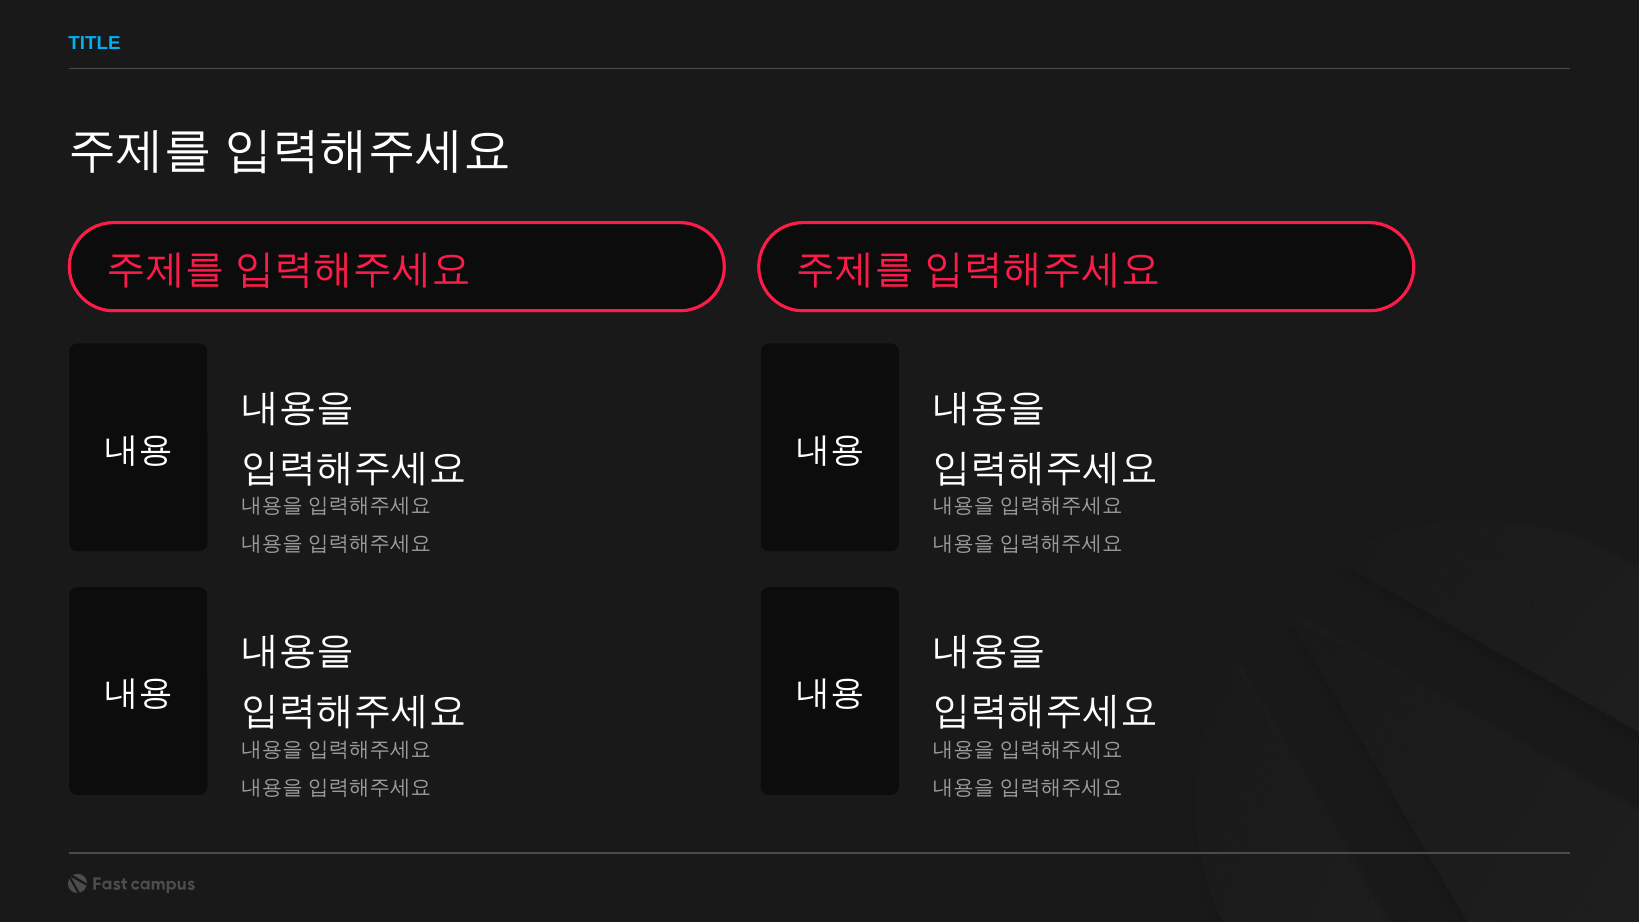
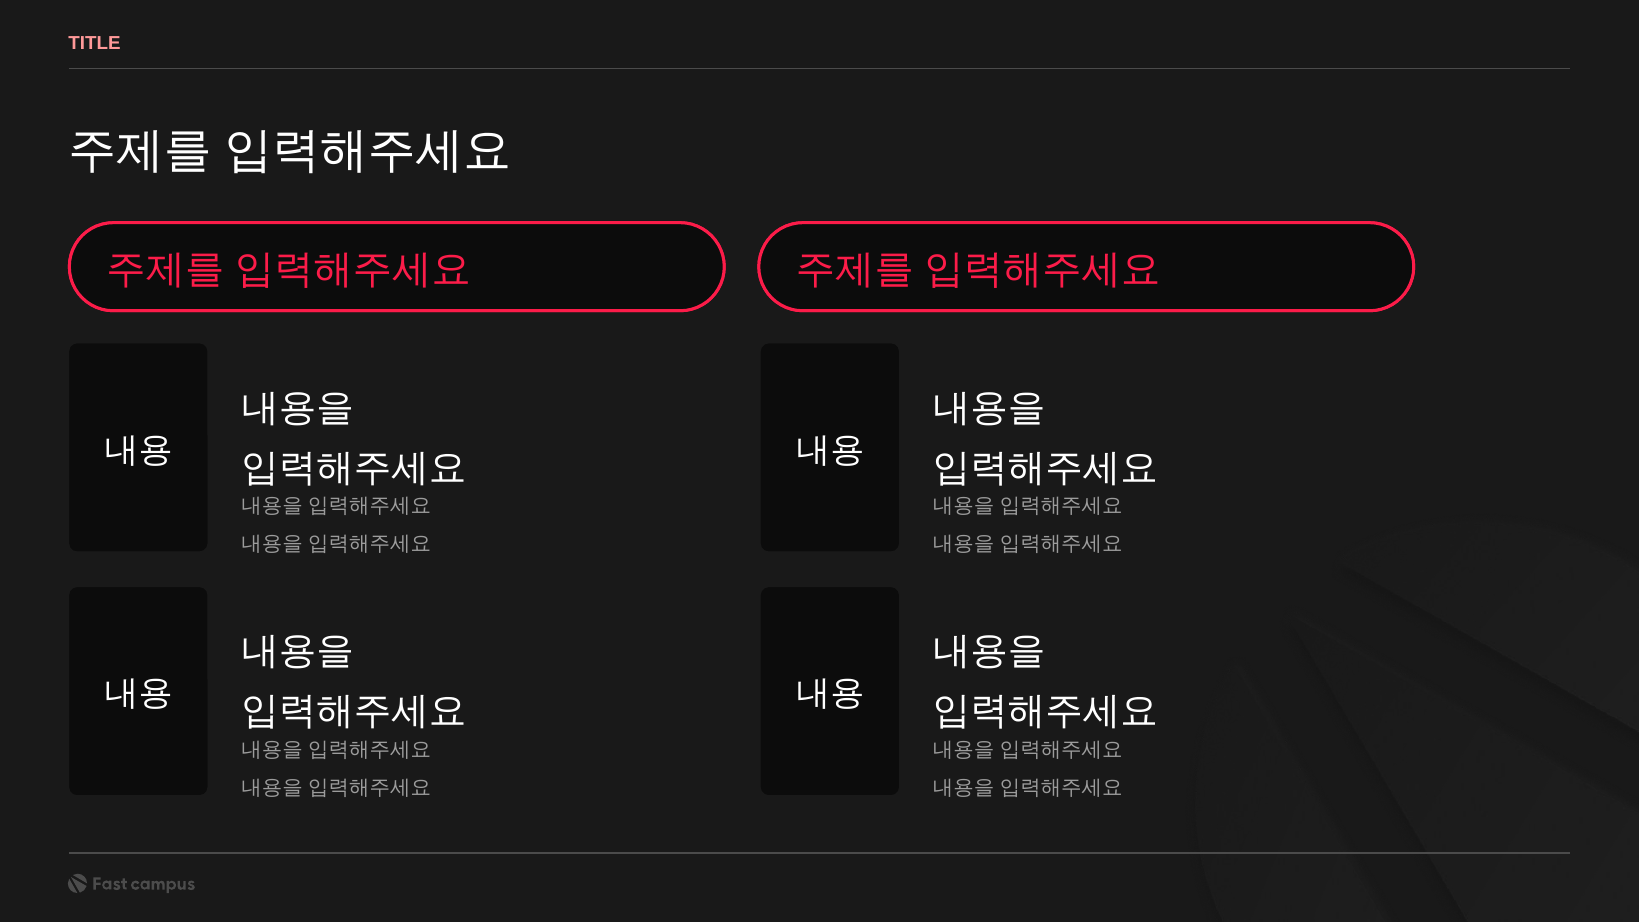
TITLE colour: light blue -> pink
